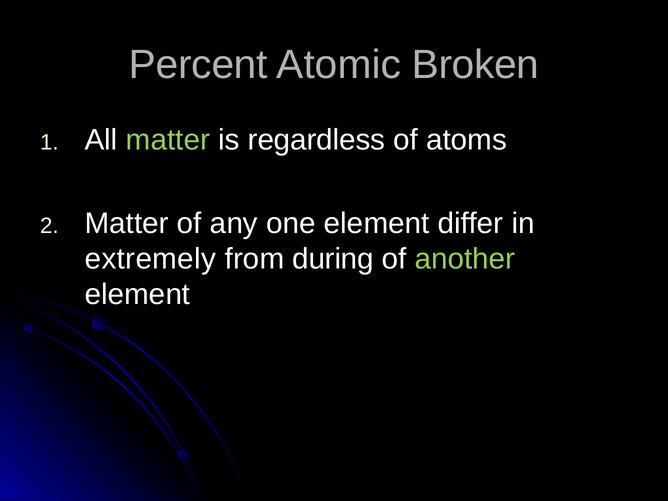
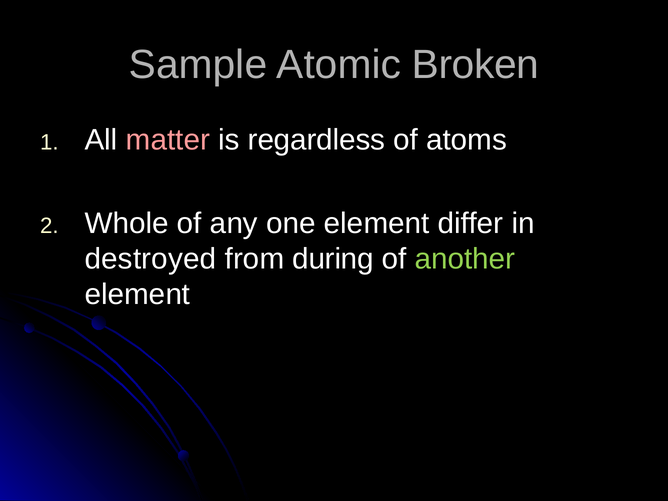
Percent: Percent -> Sample
matter at (168, 140) colour: light green -> pink
Matter at (127, 223): Matter -> Whole
extremely: extremely -> destroyed
